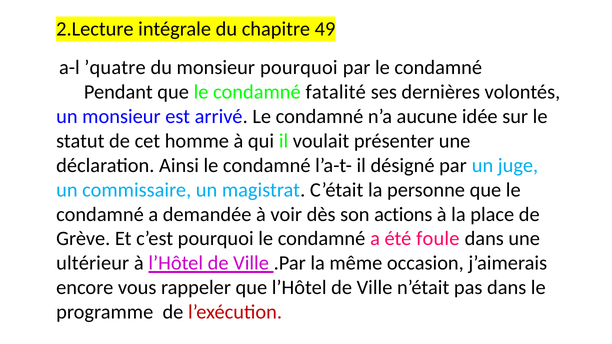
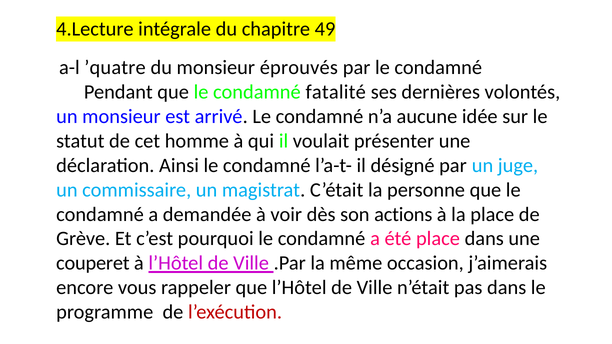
2.Lecture: 2.Lecture -> 4.Lecture
monsieur pourquoi: pourquoi -> éprouvés
été foule: foule -> place
ultérieur: ultérieur -> couperet
